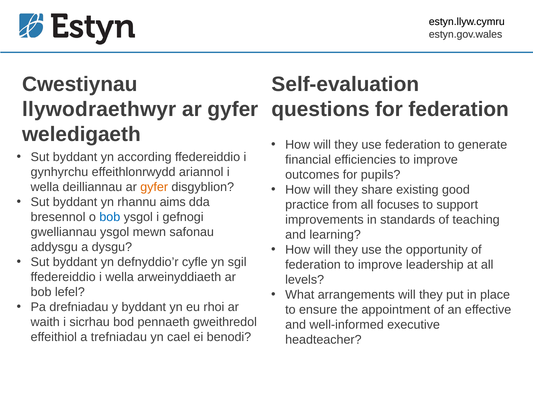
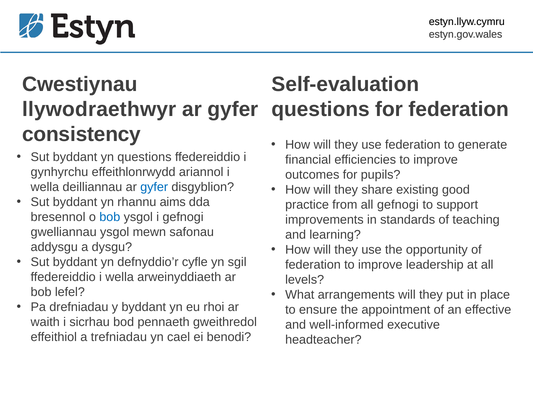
weledigaeth: weledigaeth -> consistency
yn according: according -> questions
gyfer at (154, 187) colour: orange -> blue
all focuses: focuses -> gefnogi
